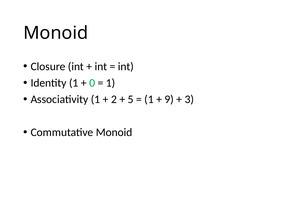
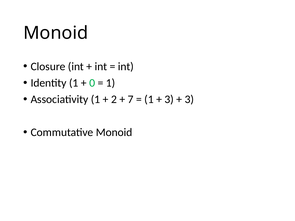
5: 5 -> 7
9 at (169, 99): 9 -> 3
